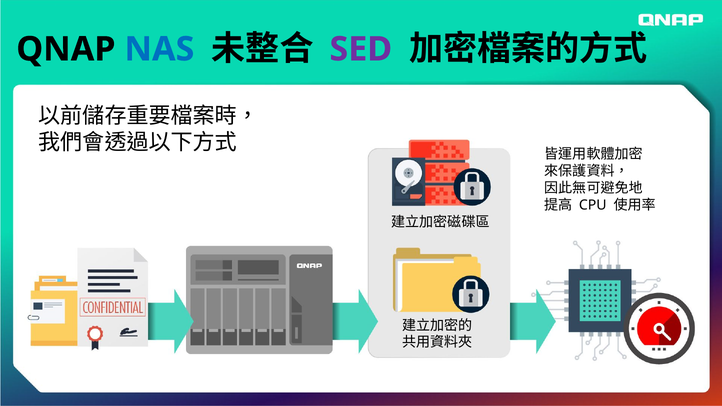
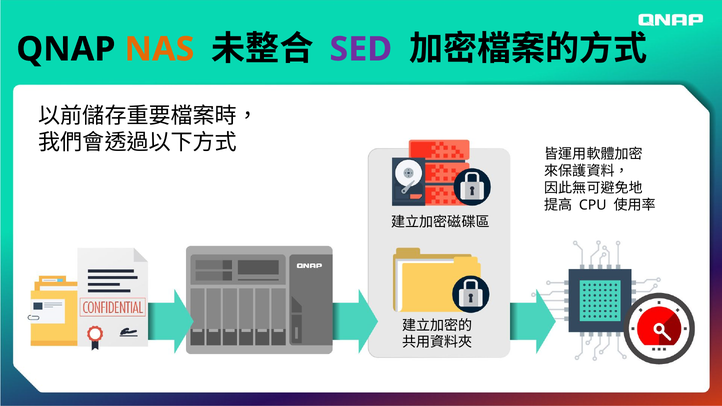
NAS colour: blue -> orange
